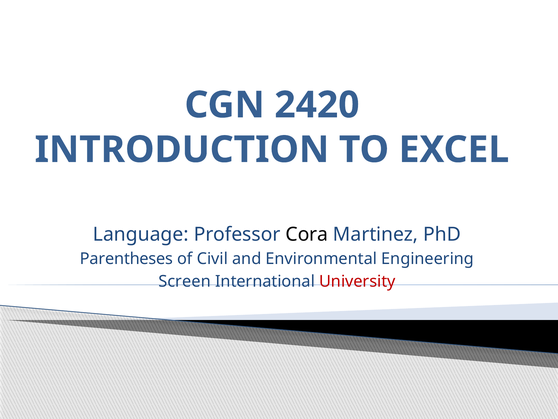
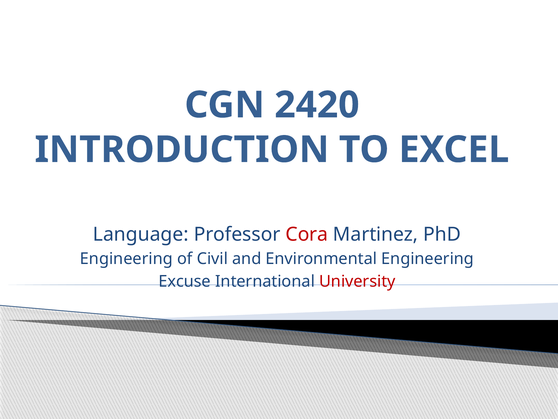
Cora colour: black -> red
Parentheses at (126, 259): Parentheses -> Engineering
Screen: Screen -> Excuse
